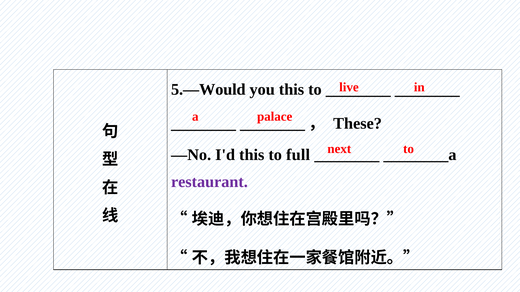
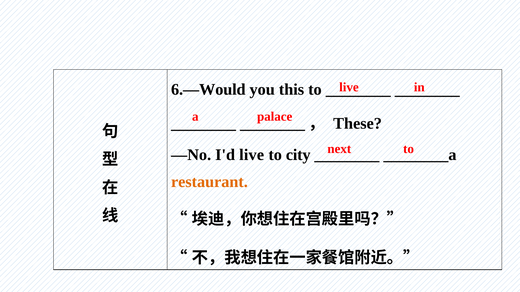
5.—Would: 5.—Would -> 6.—Would
I'd this: this -> live
full: full -> city
restaurant colour: purple -> orange
